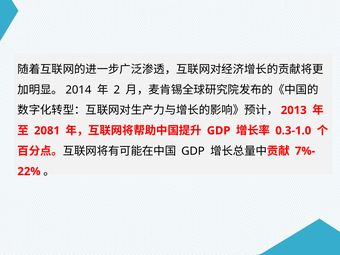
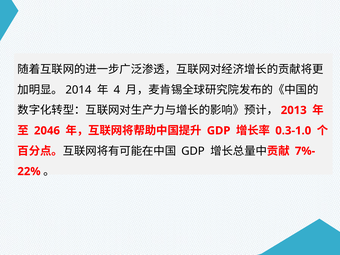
2: 2 -> 4
2081: 2081 -> 2046
